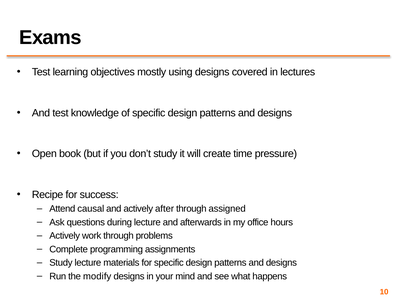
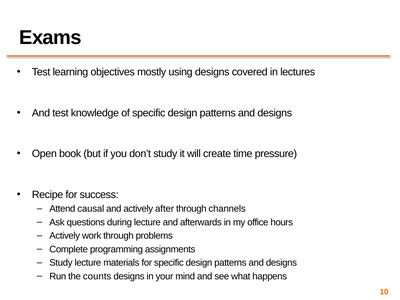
assigned: assigned -> channels
modify: modify -> counts
